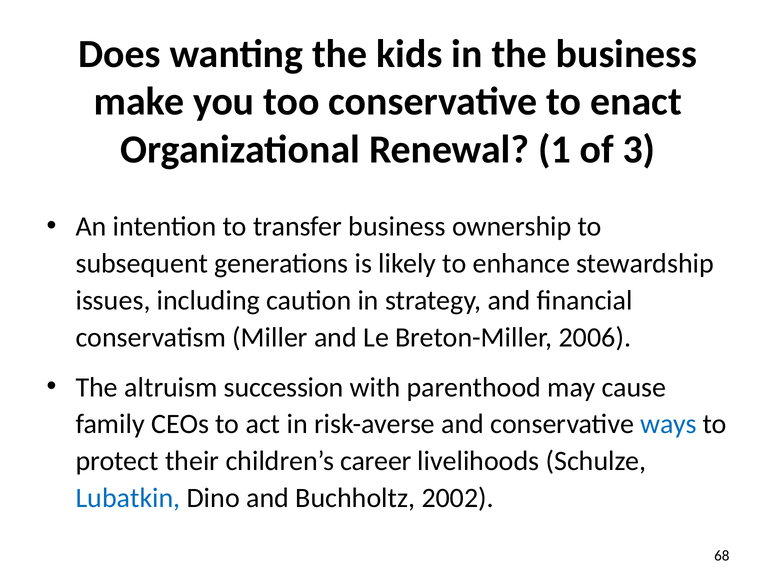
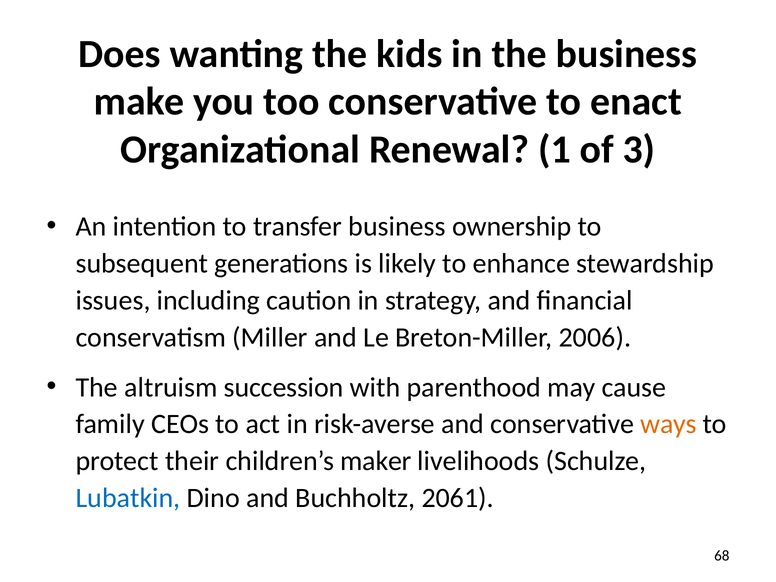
ways colour: blue -> orange
career: career -> maker
2002: 2002 -> 2061
